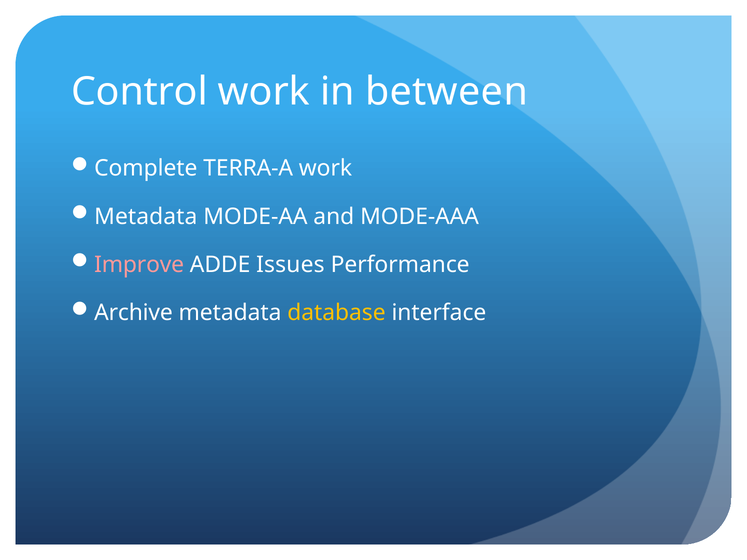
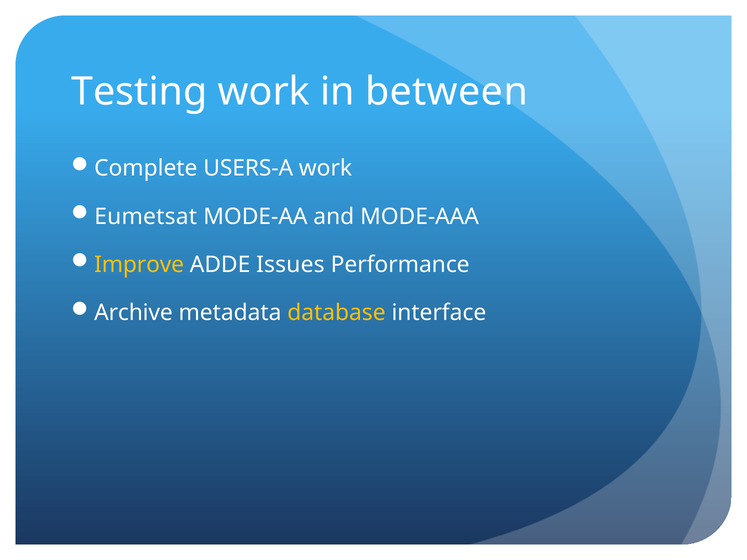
Control: Control -> Testing
TERRA-A: TERRA-A -> USERS-A
Metadata at (146, 217): Metadata -> Eumetsat
Improve colour: pink -> yellow
